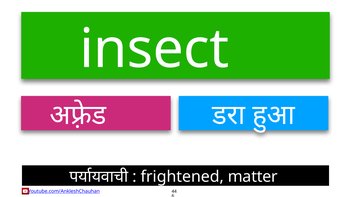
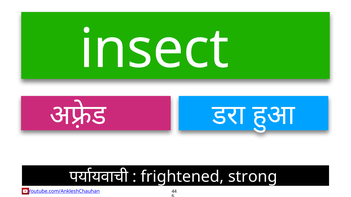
matter: matter -> strong
